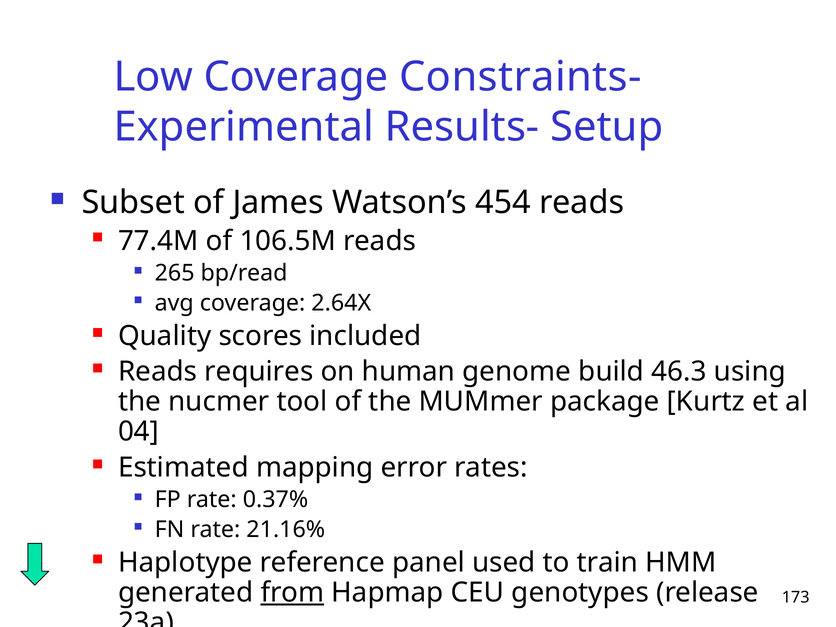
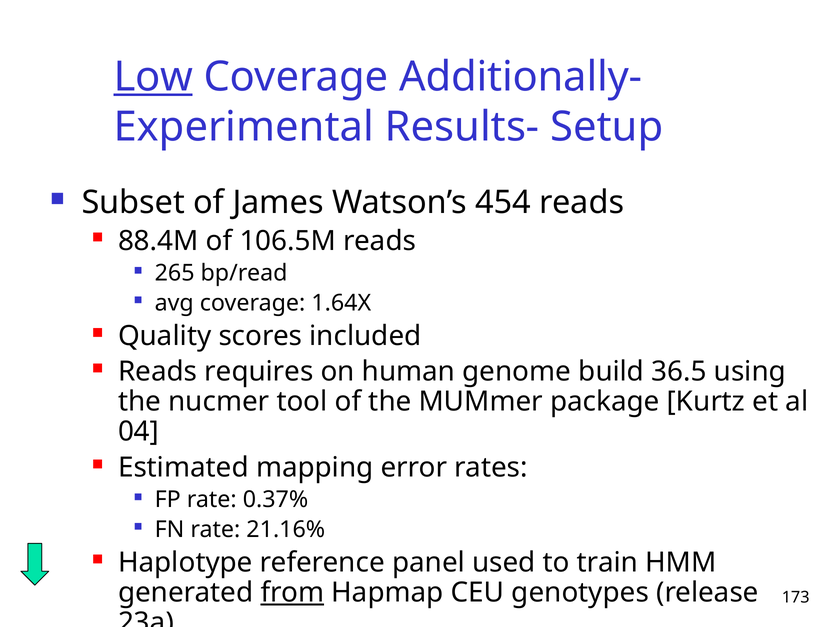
Low underline: none -> present
Constraints-: Constraints- -> Additionally-
77.4M: 77.4M -> 88.4M
2.64X: 2.64X -> 1.64X
46.3: 46.3 -> 36.5
